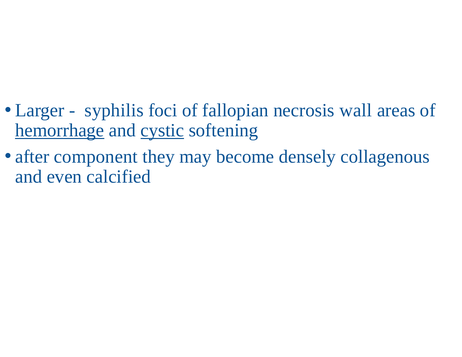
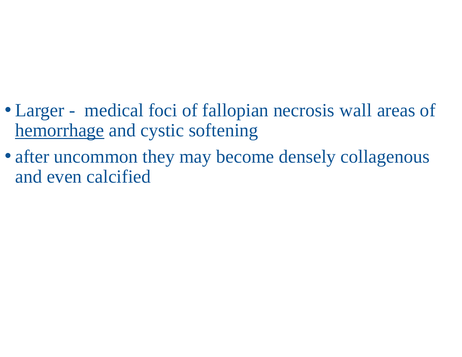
syphilis: syphilis -> medical
cystic underline: present -> none
component: component -> uncommon
